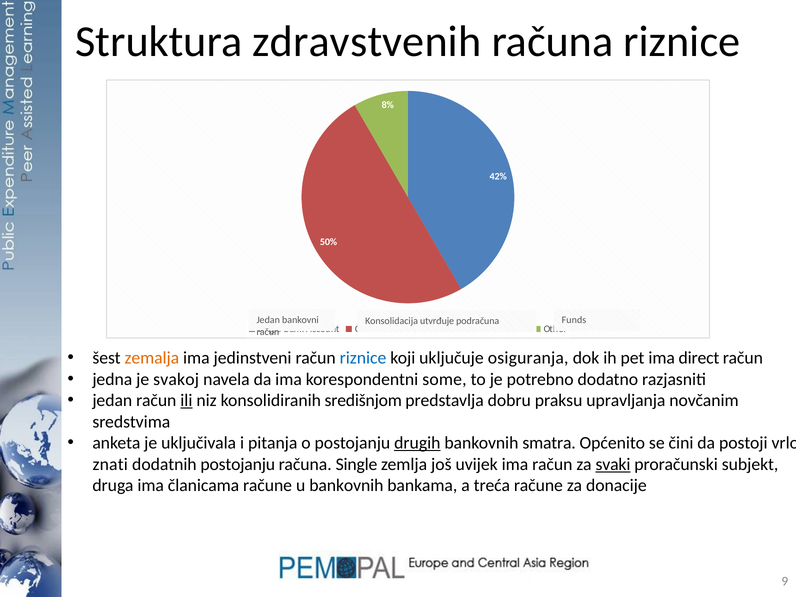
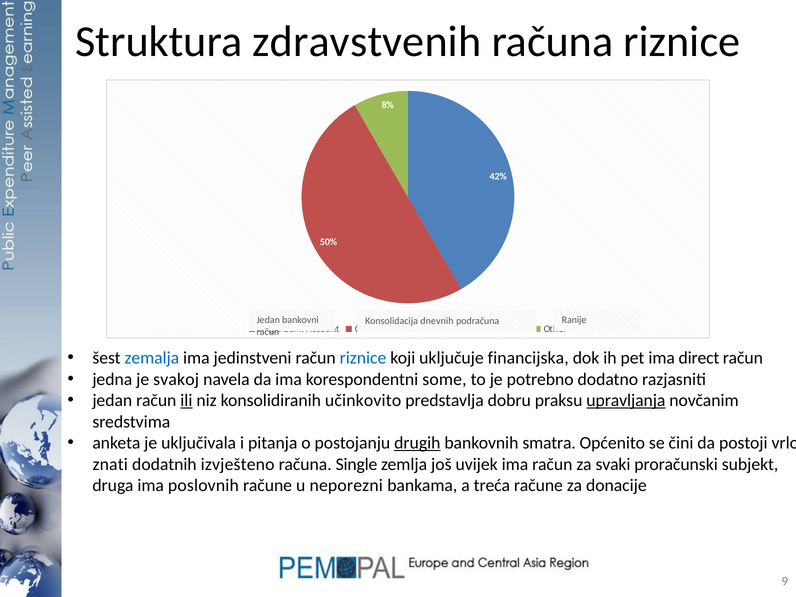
Funds: Funds -> Ranije
utvrđuje: utvrđuje -> dnevnih
zemalja colour: orange -> blue
osiguranja: osiguranja -> financijska
središnjom: središnjom -> učinkovito
upravljanja underline: none -> present
dodatnih postojanju: postojanju -> izvješteno
svaki underline: present -> none
članicama: članicama -> poslovnih
u bankovnih: bankovnih -> neporezni
